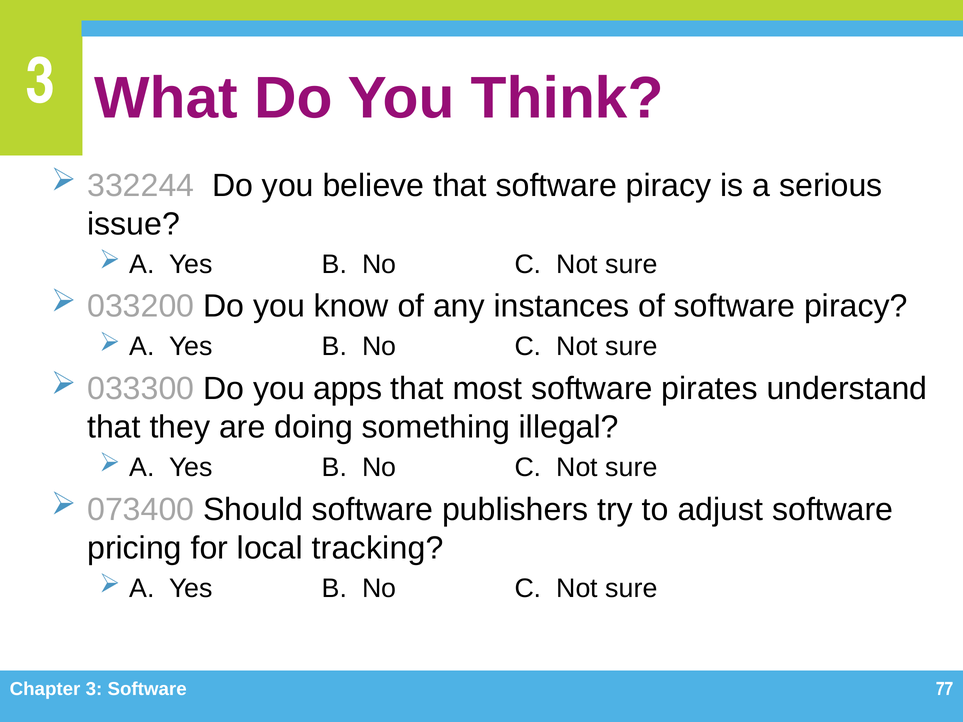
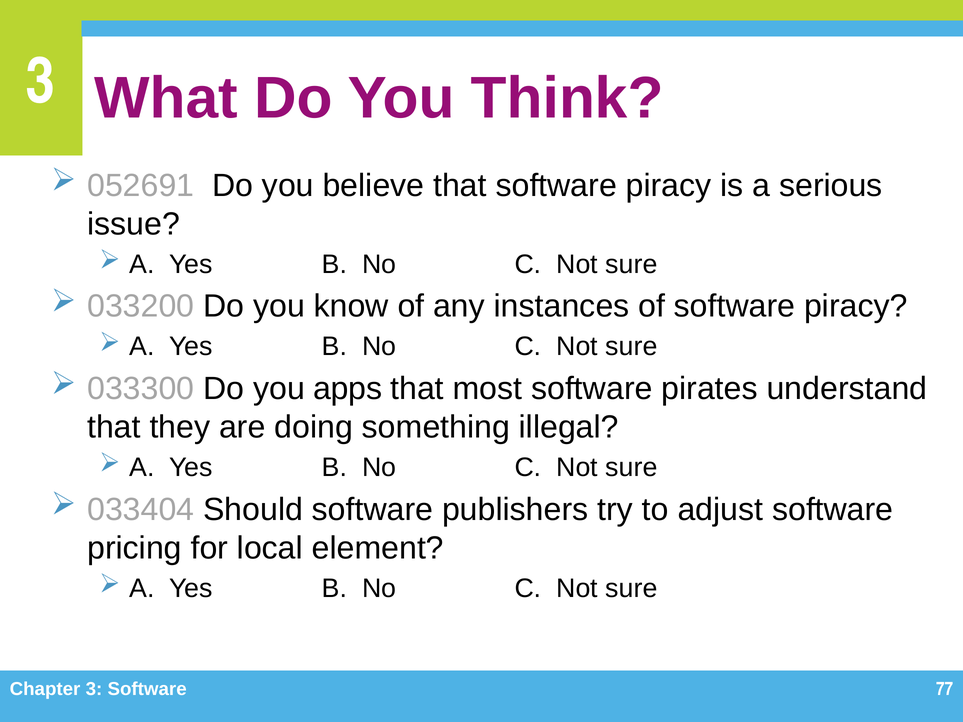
332244: 332244 -> 052691
073400: 073400 -> 033404
tracking: tracking -> element
